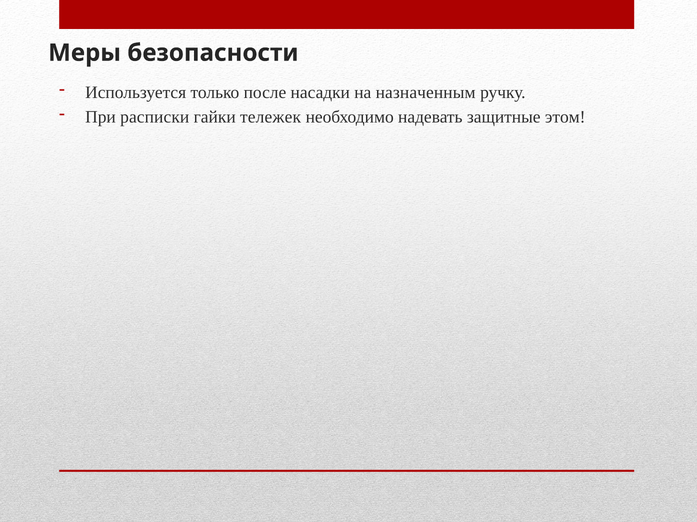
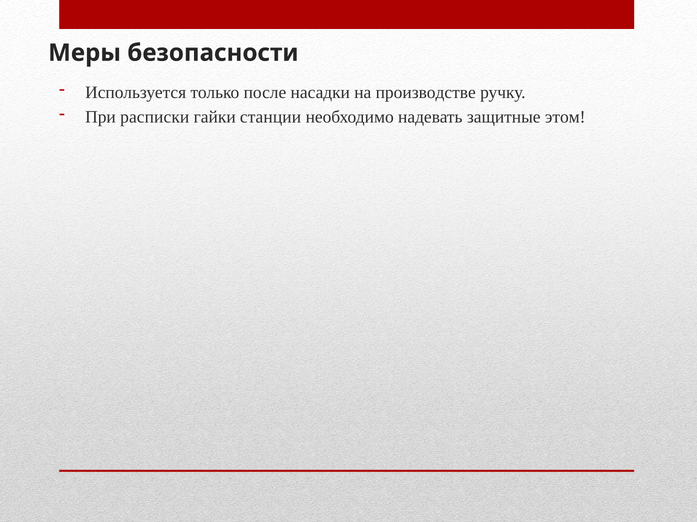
назначенным: назначенным -> производстве
тележек: тележек -> станции
